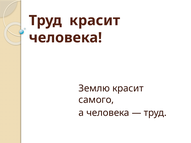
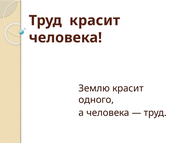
самого: самого -> одного
